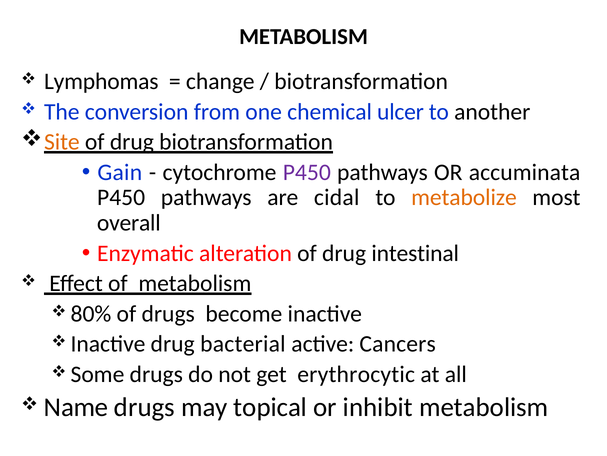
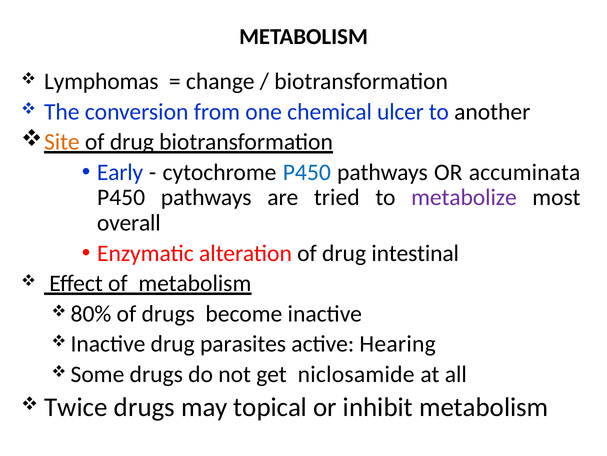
Gain: Gain -> Early
P450 at (307, 172) colour: purple -> blue
cidal: cidal -> tried
metabolize colour: orange -> purple
bacterial: bacterial -> parasites
Cancers: Cancers -> Hearing
erythrocytic: erythrocytic -> niclosamide
Name: Name -> Twice
